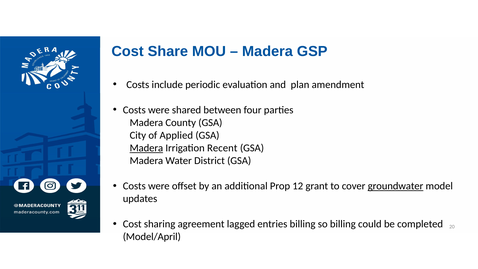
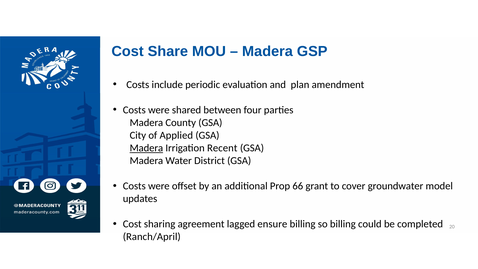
12: 12 -> 66
groundwater underline: present -> none
entries: entries -> ensure
Model/April: Model/April -> Ranch/April
